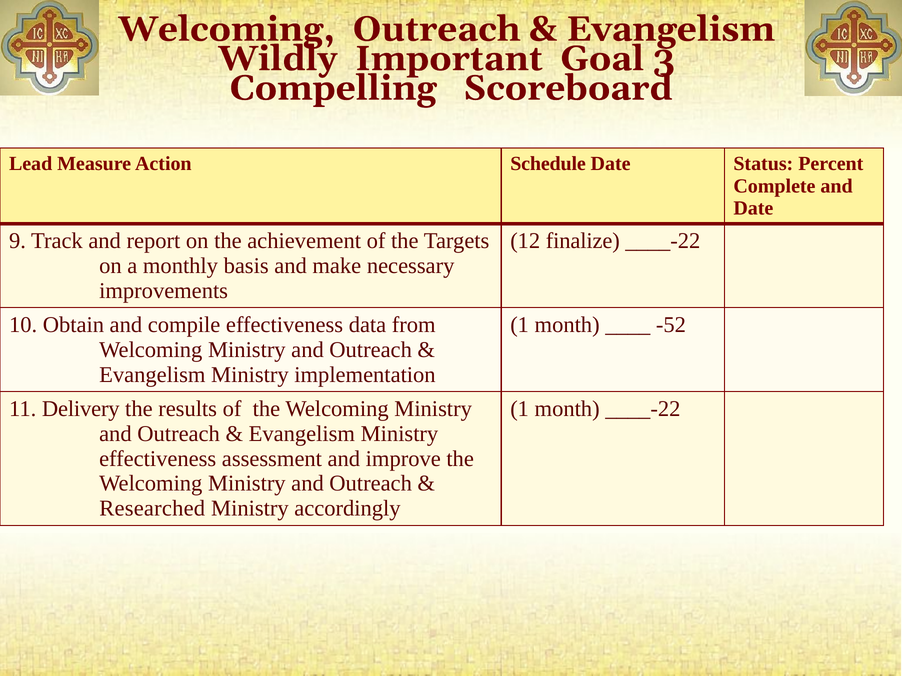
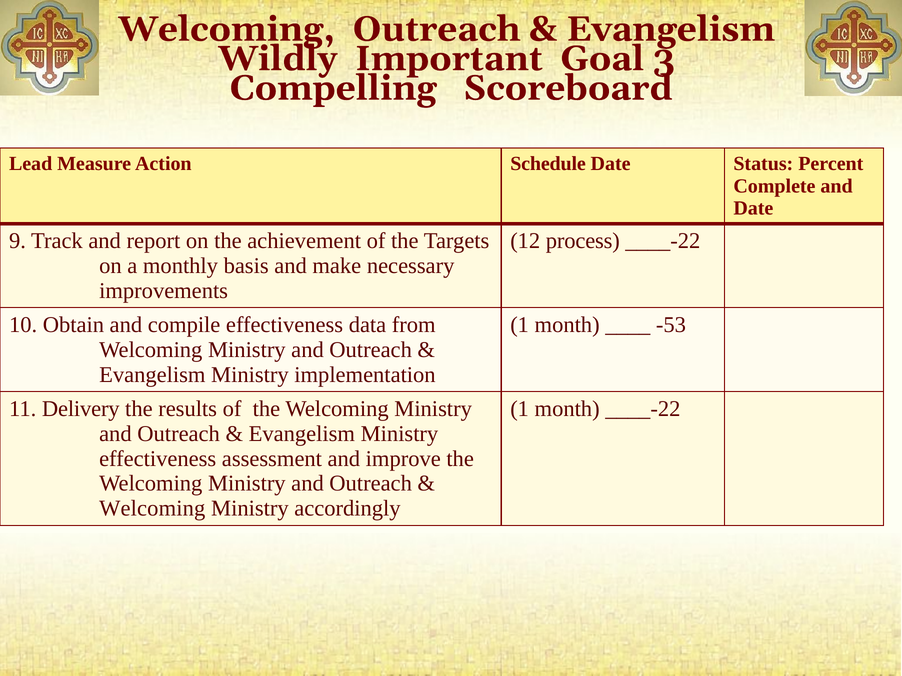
finalize: finalize -> process
-52: -52 -> -53
Researched at (152, 509): Researched -> Welcoming
